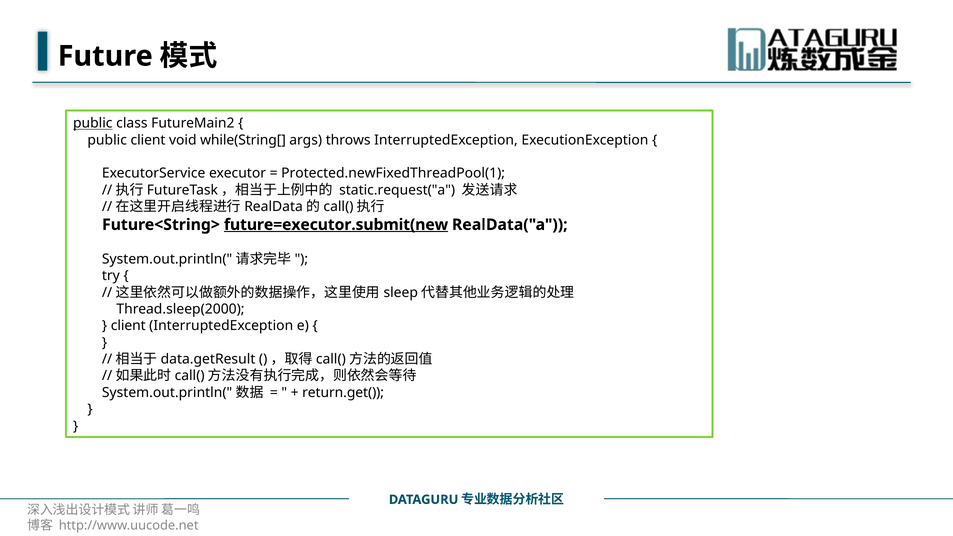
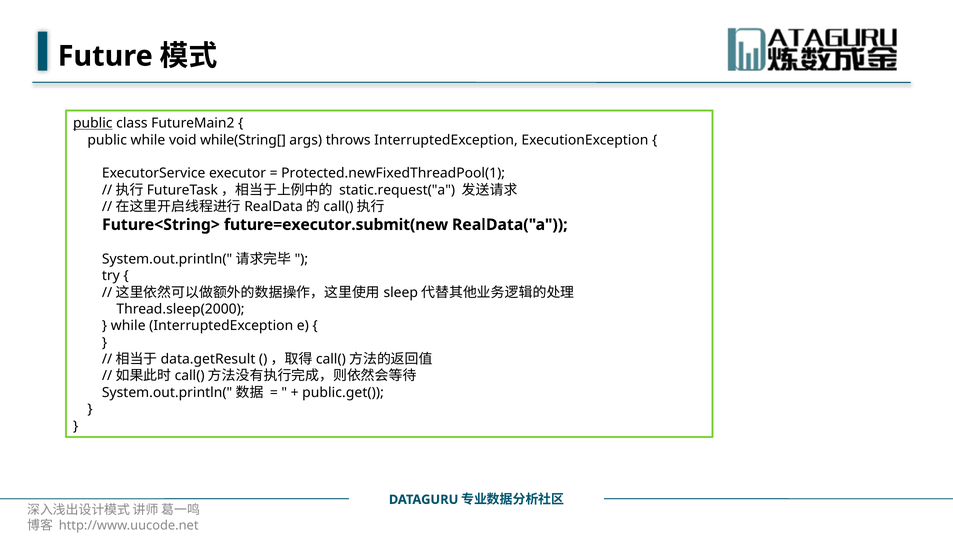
public client: client -> while
future=executor.submit(new underline: present -> none
client at (128, 326): client -> while
return.get(: return.get( -> public.get(
